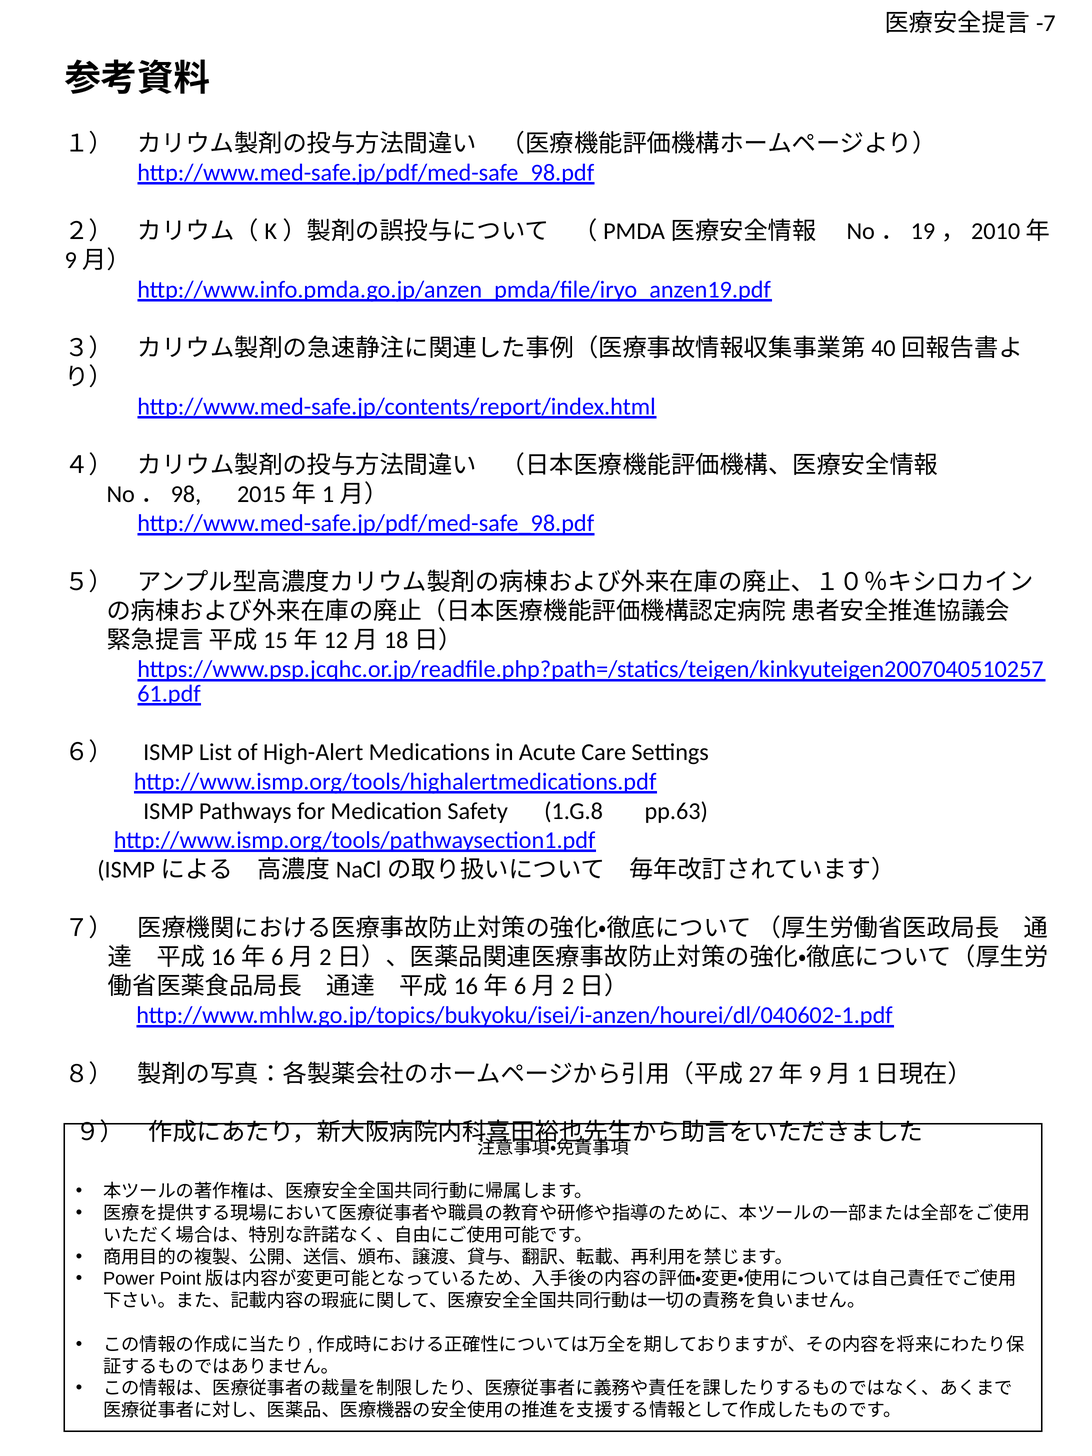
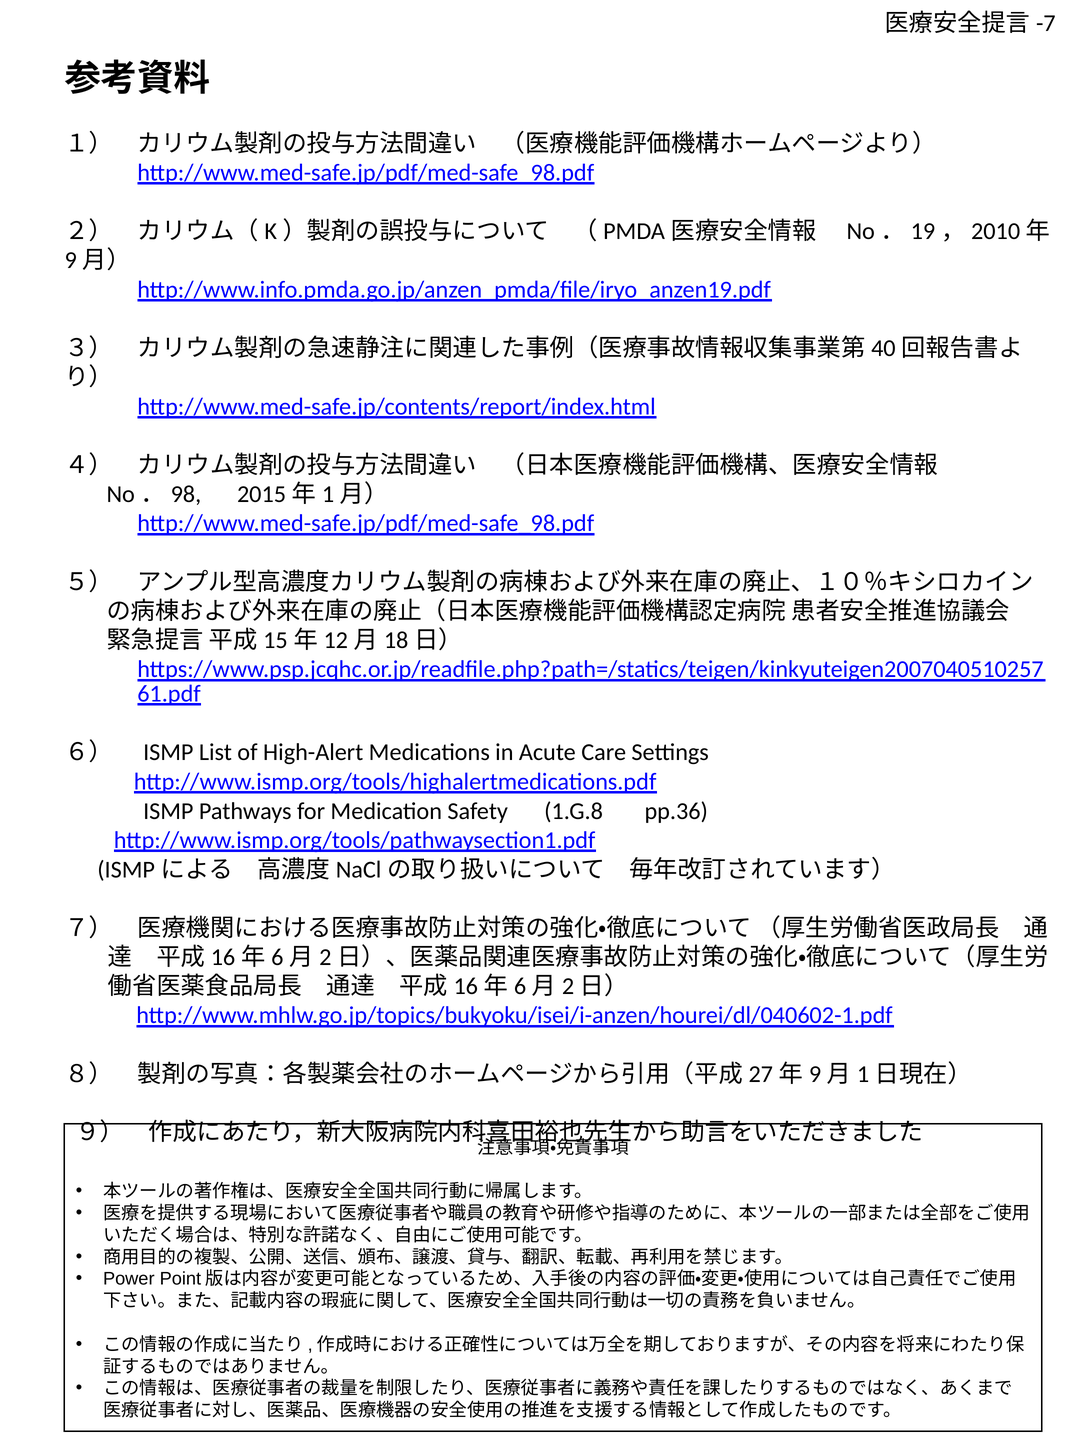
pp.63: pp.63 -> pp.36
